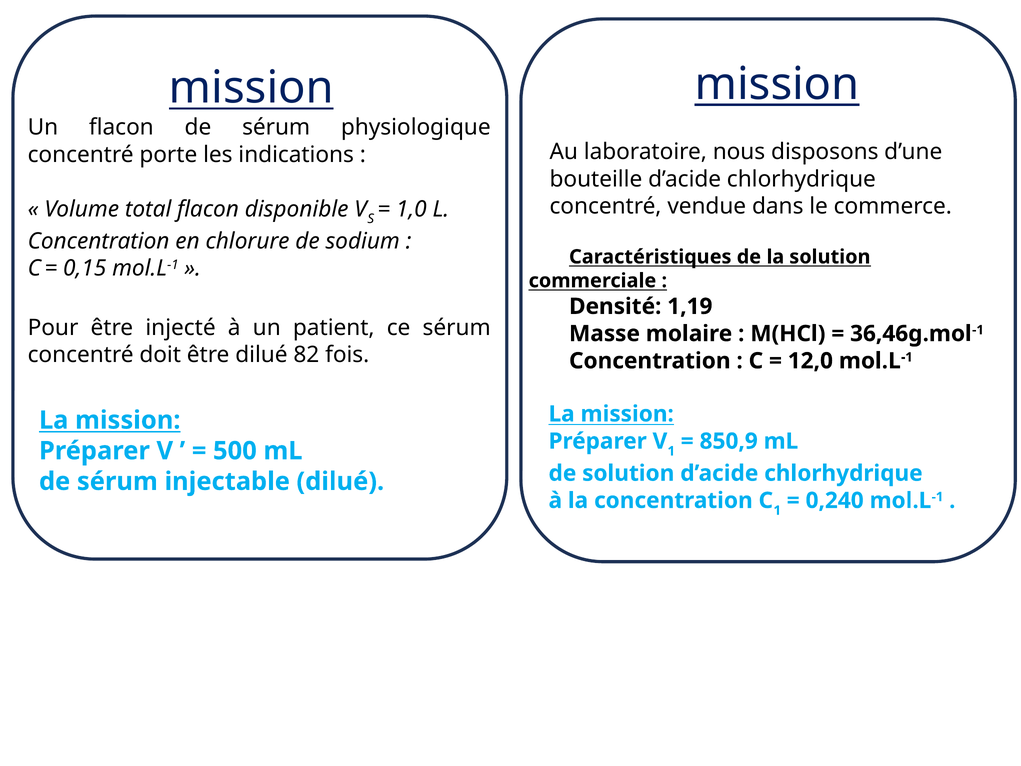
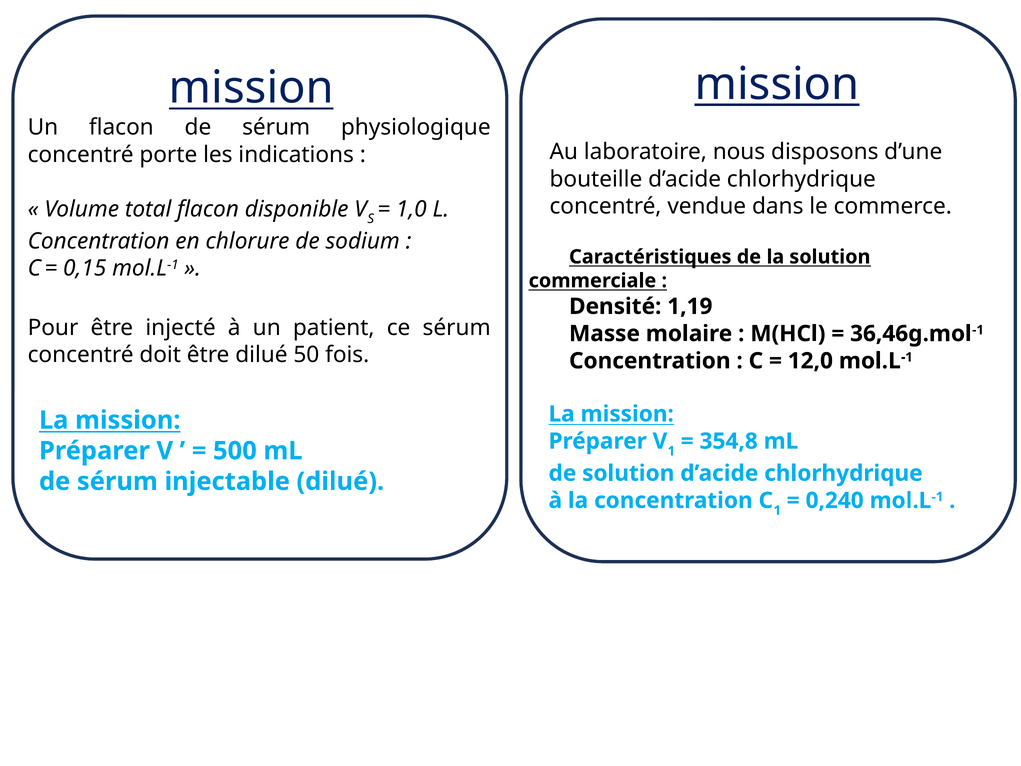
82: 82 -> 50
850,9: 850,9 -> 354,8
